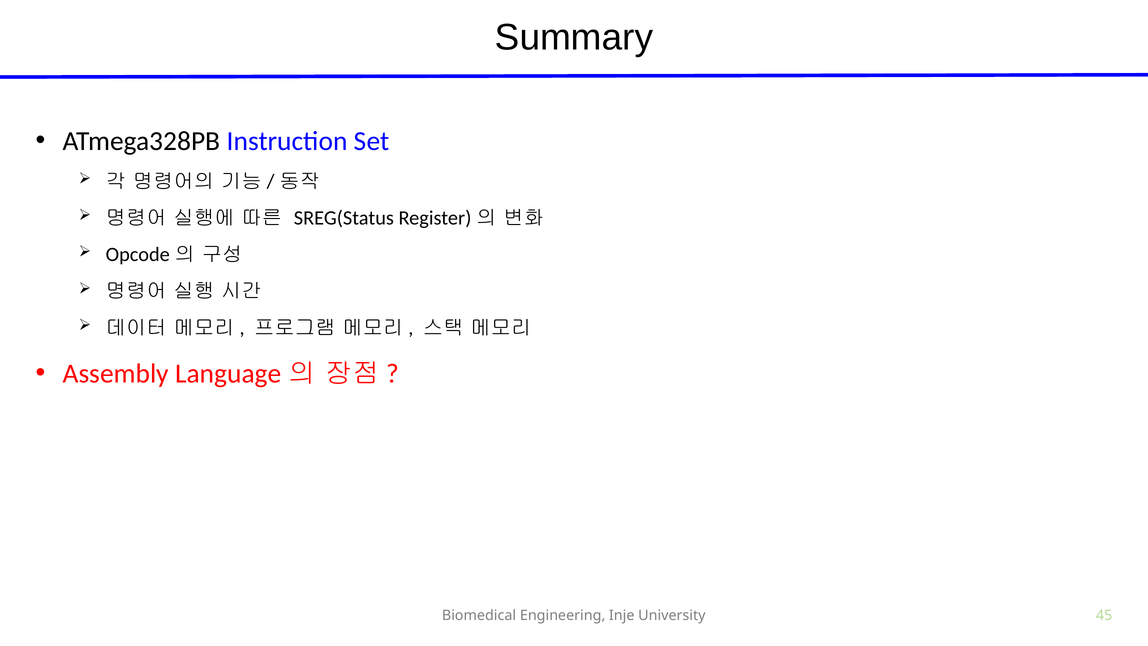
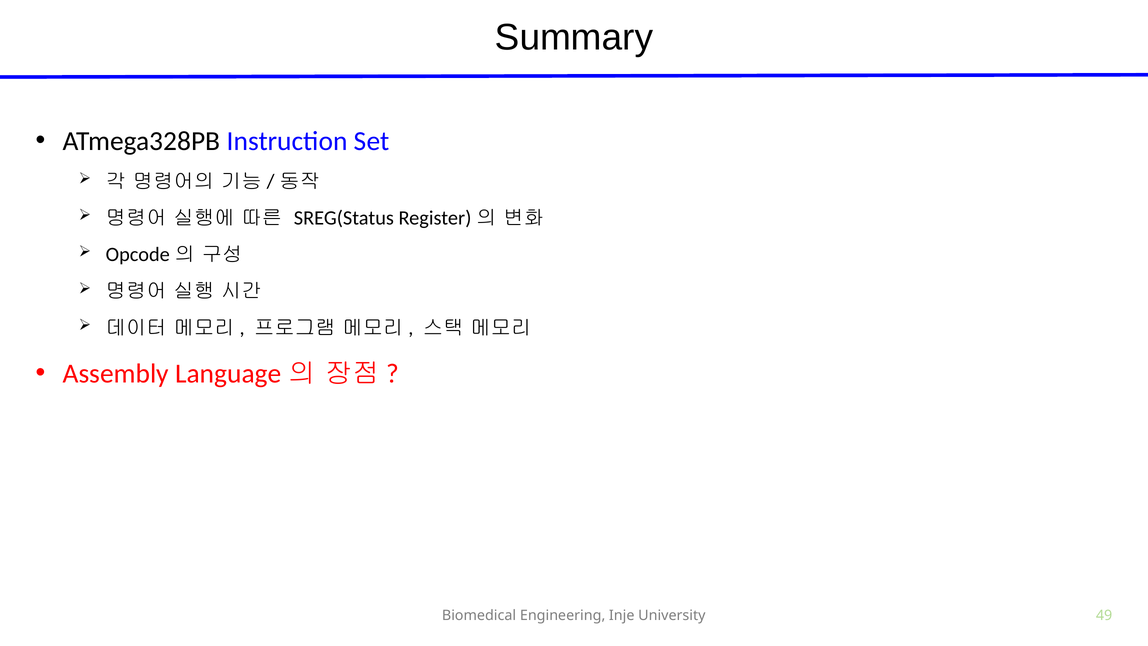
45: 45 -> 49
